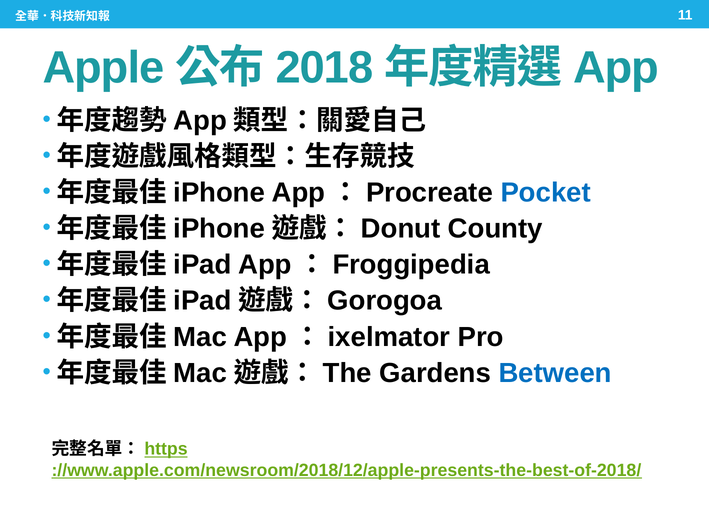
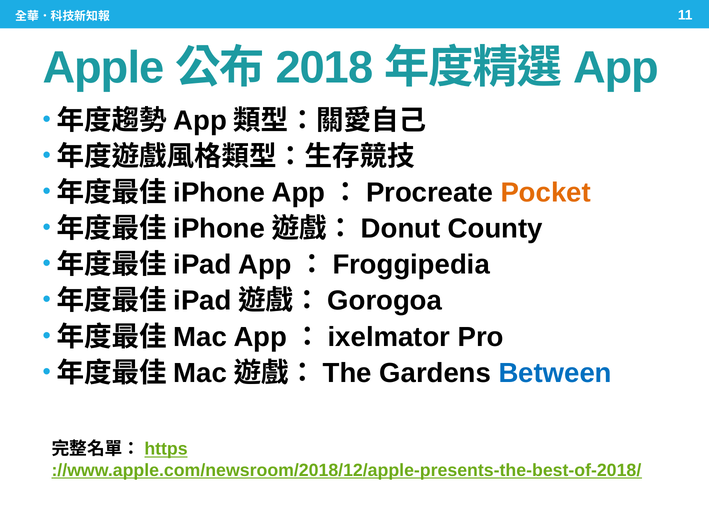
Pocket colour: blue -> orange
